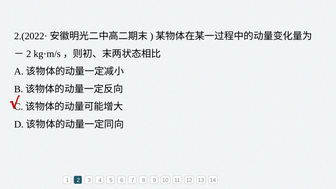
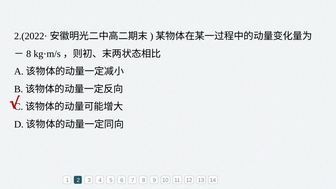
2 at (29, 54): 2 -> 8
